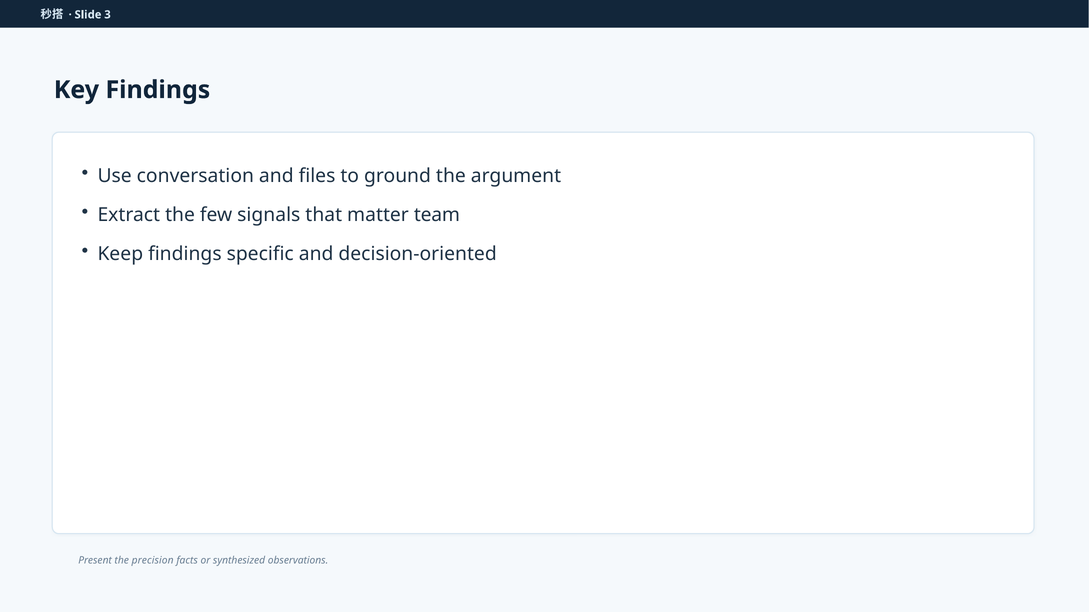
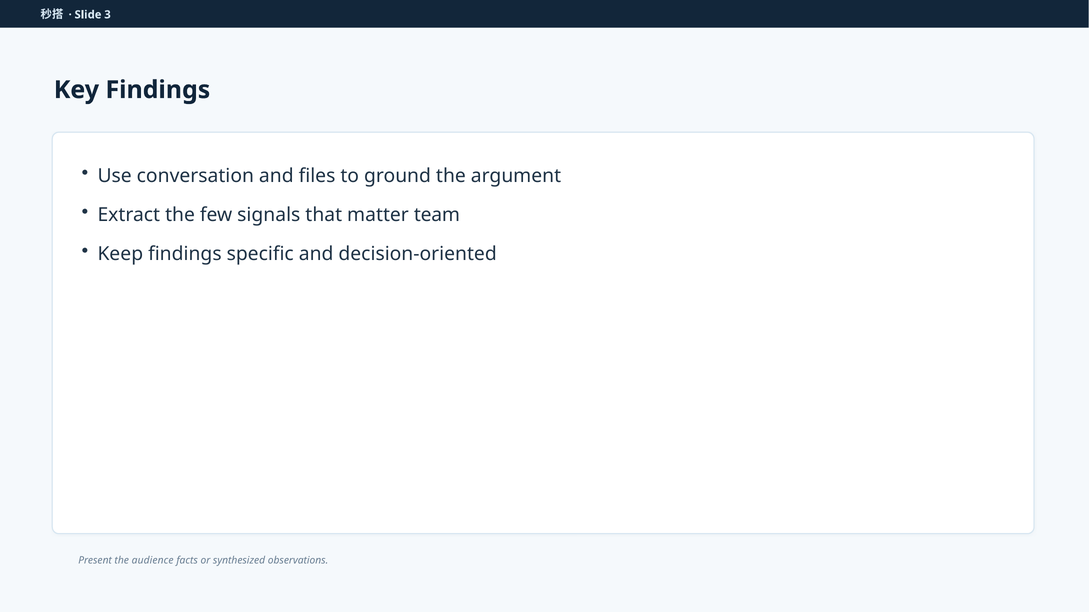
precision: precision -> audience
